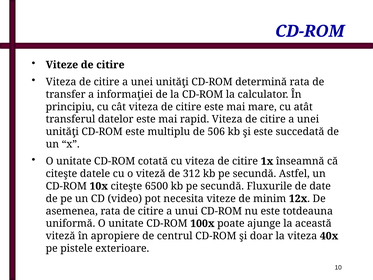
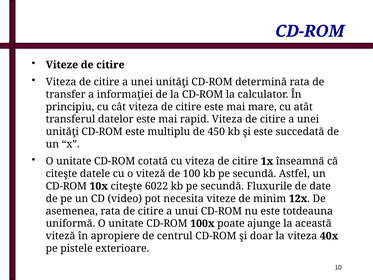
506: 506 -> 450
312: 312 -> 100
6500: 6500 -> 6022
